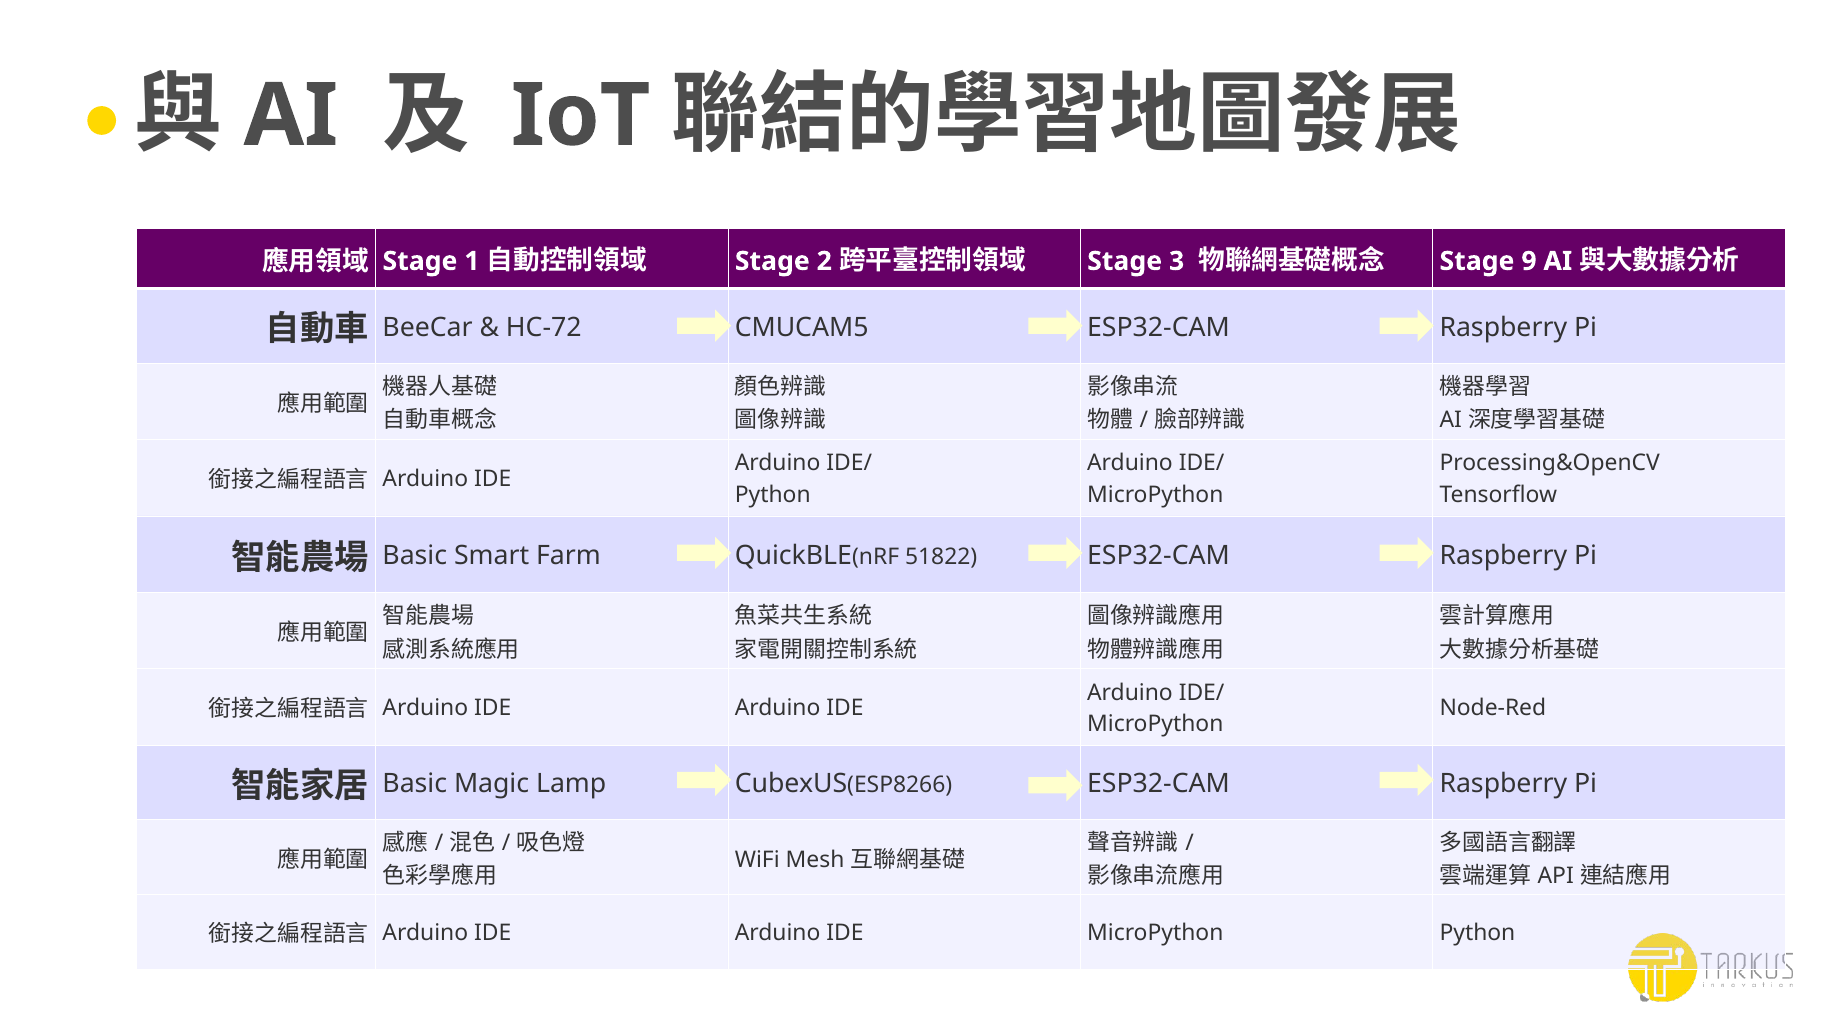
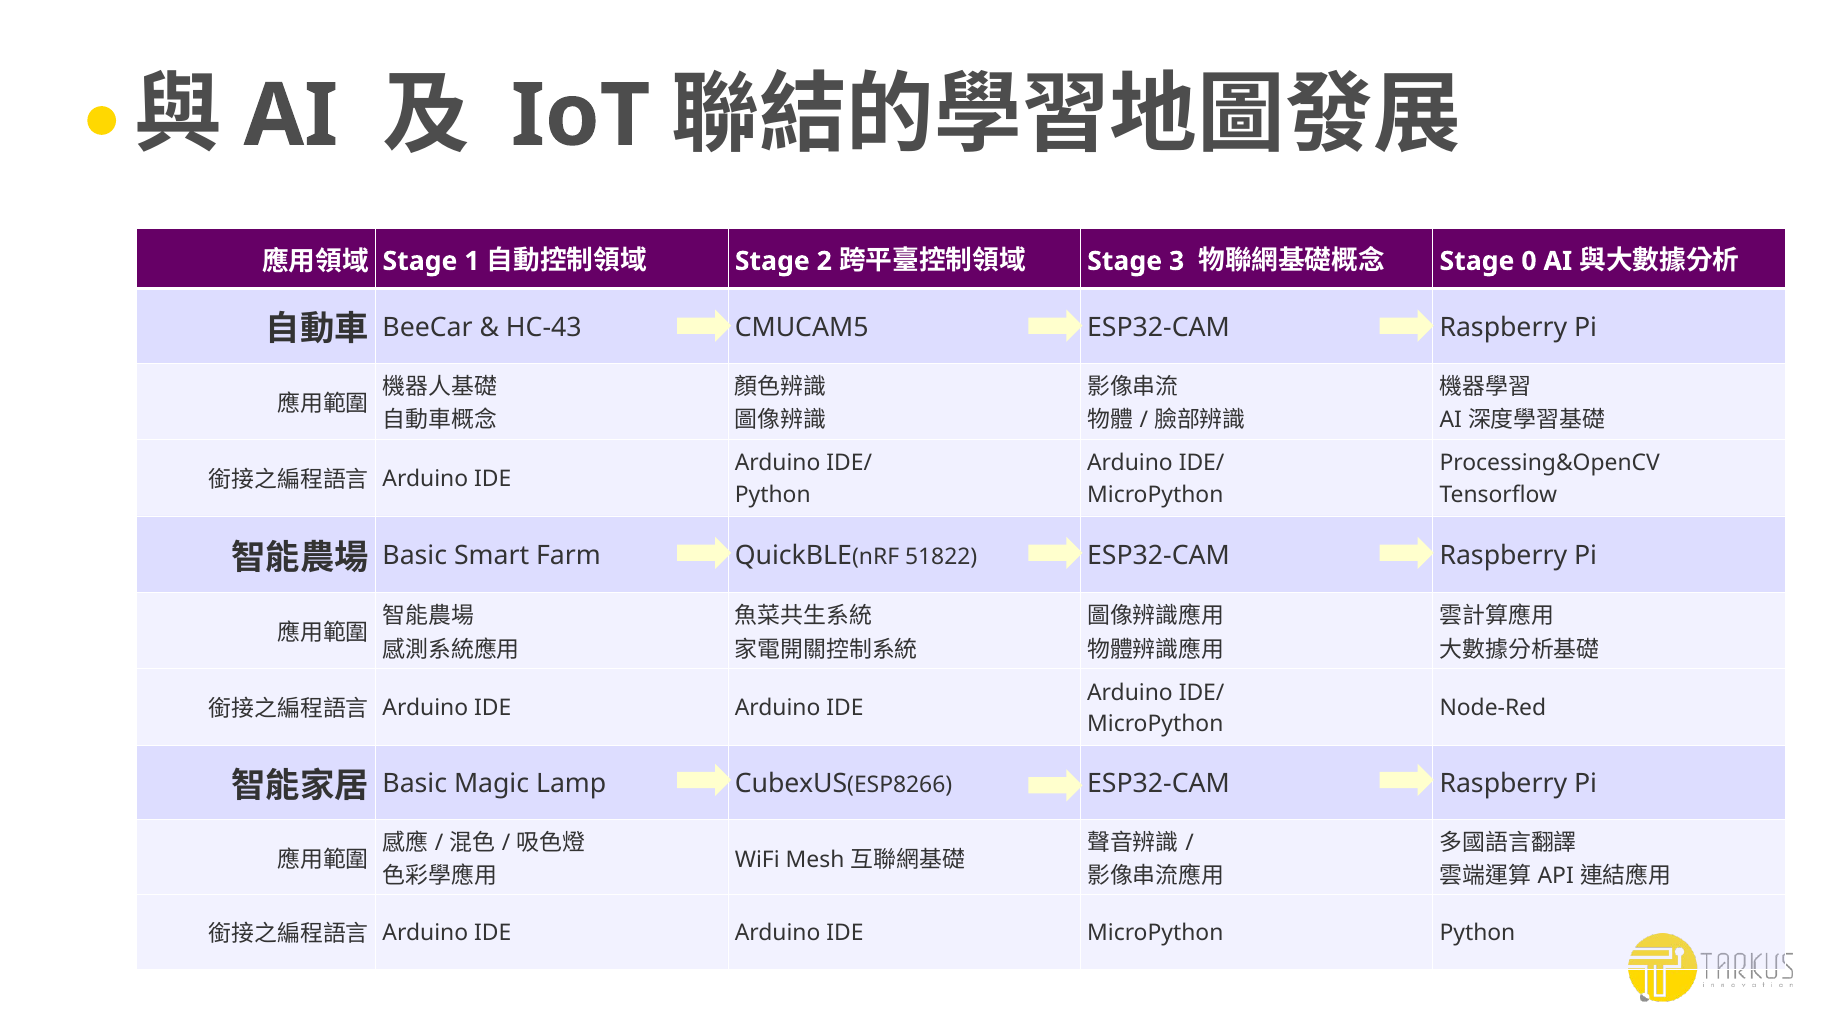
9: 9 -> 0
HC-72: HC-72 -> HC-43
